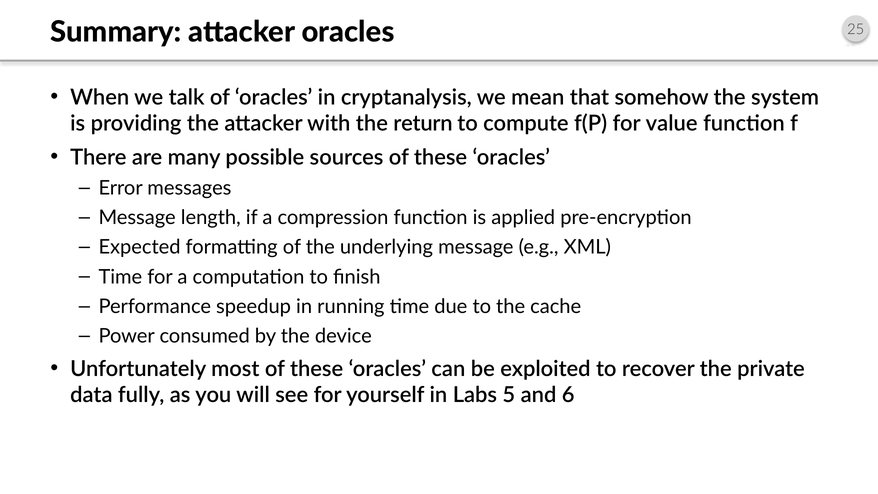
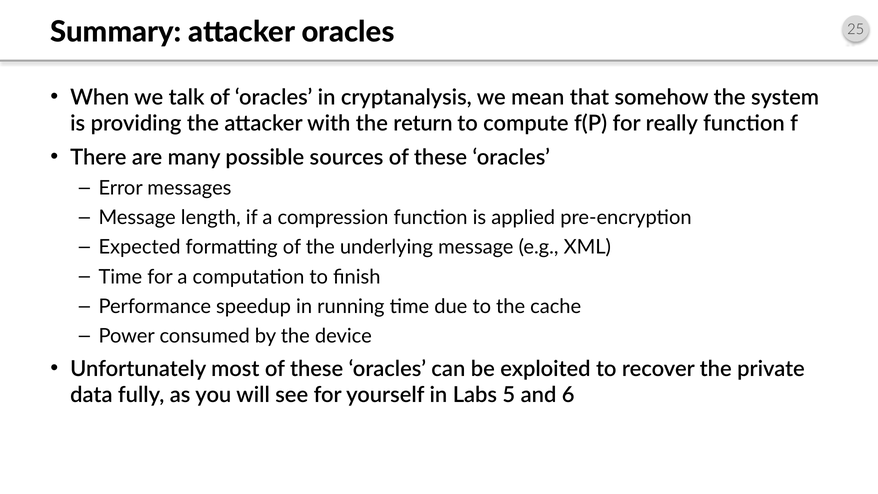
value: value -> really
